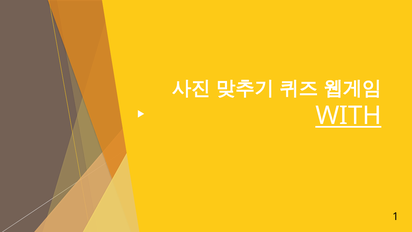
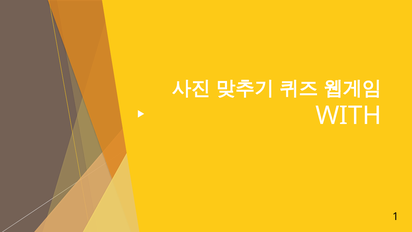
WITH underline: present -> none
